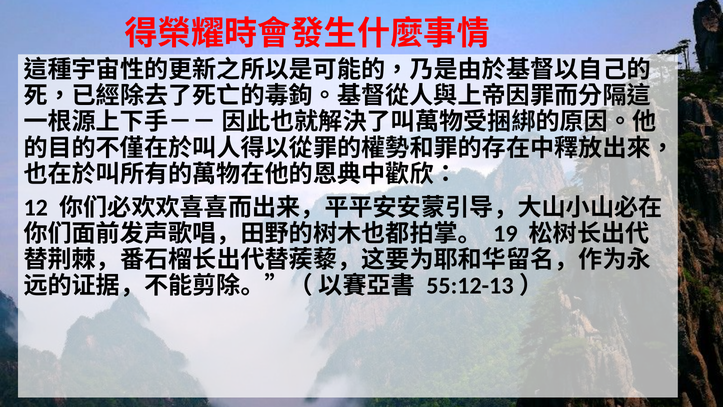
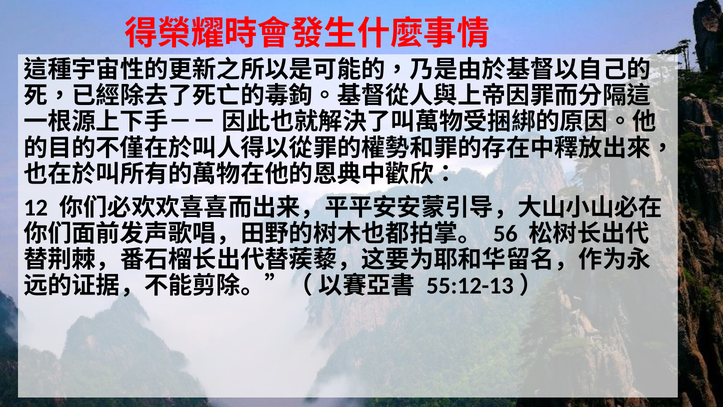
19: 19 -> 56
